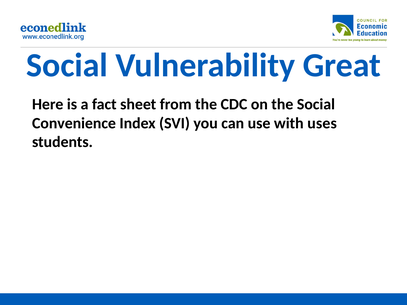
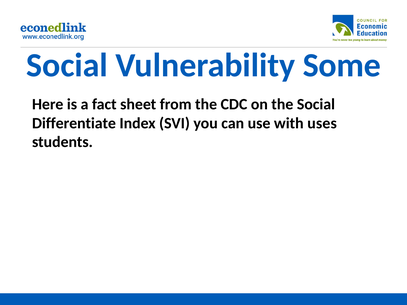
Great: Great -> Some
Convenience: Convenience -> Differentiate
